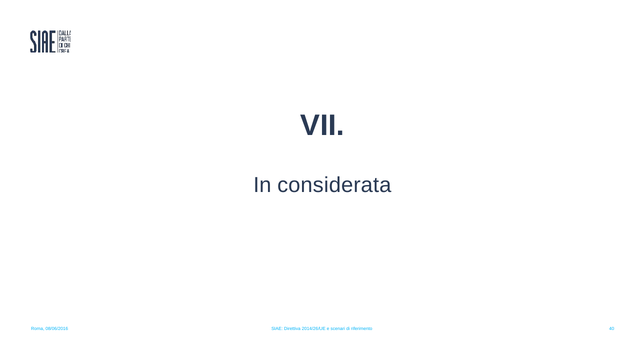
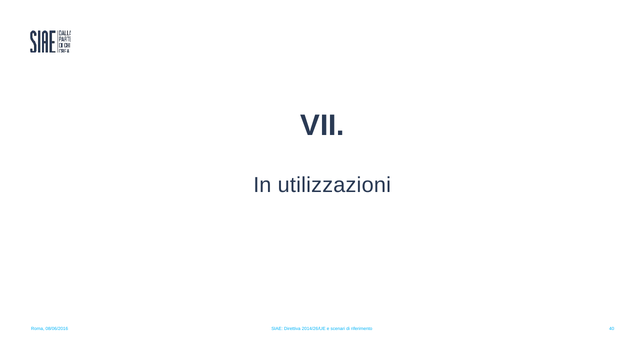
considerata: considerata -> utilizzazioni
